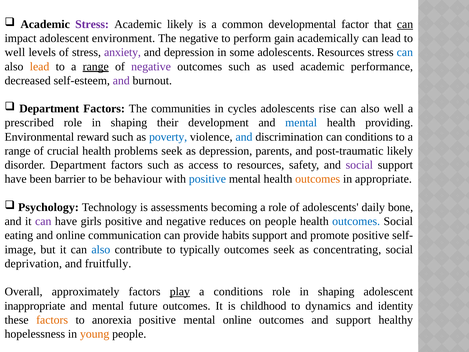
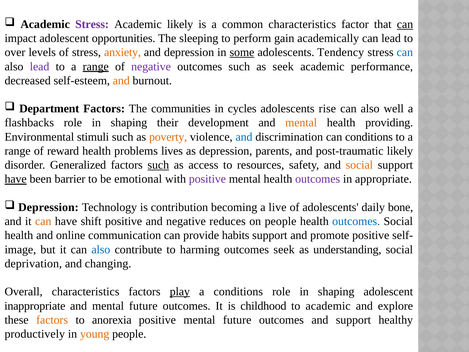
common developmental: developmental -> characteristics
environment: environment -> opportunities
The negative: negative -> sleeping
well at (15, 52): well -> over
anxiety colour: purple -> orange
some underline: none -> present
adolescents Resources: Resources -> Tendency
lead at (40, 66) colour: orange -> purple
as used: used -> seek
and at (121, 80) colour: purple -> orange
prescribed: prescribed -> flashbacks
mental at (301, 123) colour: blue -> orange
reward: reward -> stimuli
poverty colour: blue -> orange
crucial: crucial -> reward
problems seek: seek -> lives
disorder Department: Department -> Generalized
such at (158, 165) underline: none -> present
social at (359, 165) colour: purple -> orange
have at (16, 179) underline: none -> present
behaviour: behaviour -> emotional
positive at (207, 179) colour: blue -> purple
outcomes at (318, 179) colour: orange -> purple
Psychology at (48, 207): Psychology -> Depression
assessments: assessments -> contribution
a role: role -> live
can at (43, 221) colour: purple -> orange
girls: girls -> shift
eating at (19, 235): eating -> health
typically: typically -> harming
concentrating: concentrating -> understanding
fruitfully: fruitfully -> changing
Overall approximately: approximately -> characteristics
to dynamics: dynamics -> academic
identity: identity -> explore
positive mental online: online -> future
hopelessness: hopelessness -> productively
